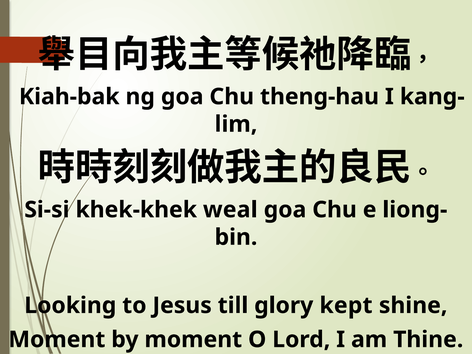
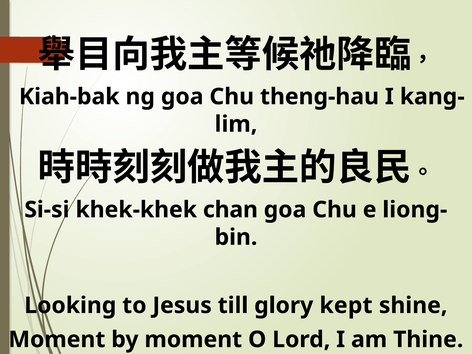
weal: weal -> chan
